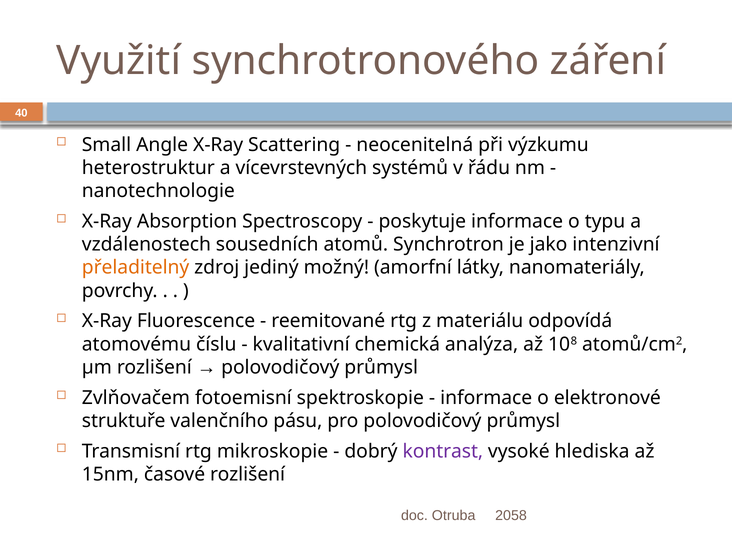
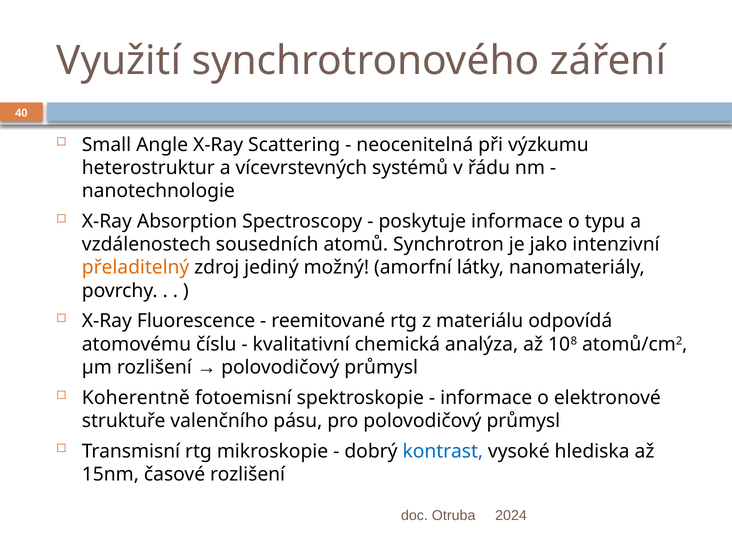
Zvlňovačem: Zvlňovačem -> Koherentně
kontrast colour: purple -> blue
2058: 2058 -> 2024
